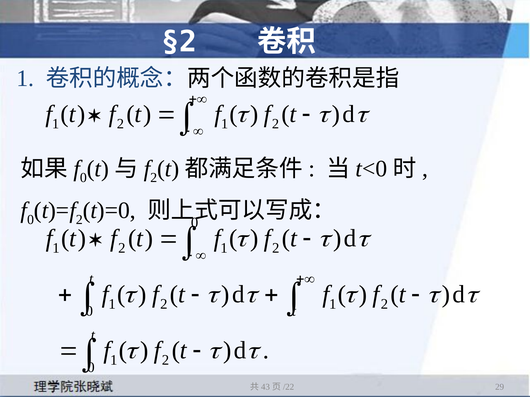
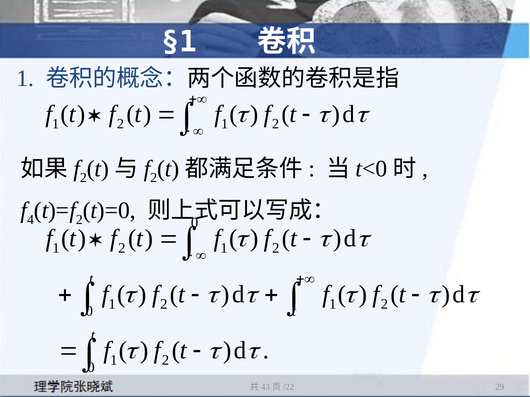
§2: §2 -> §1
0 at (83, 178): 0 -> 2
0 at (31, 220): 0 -> 4
